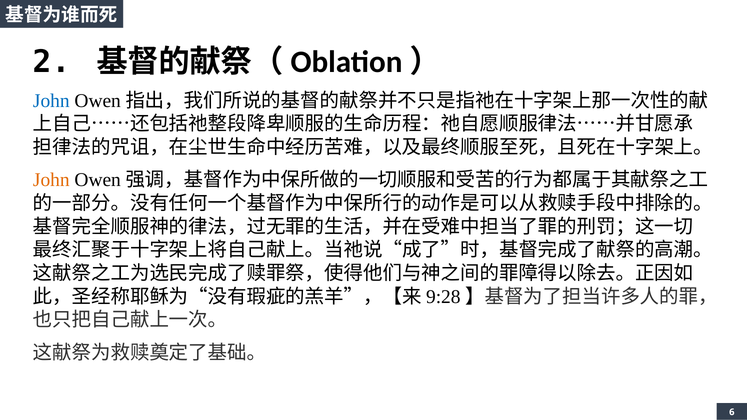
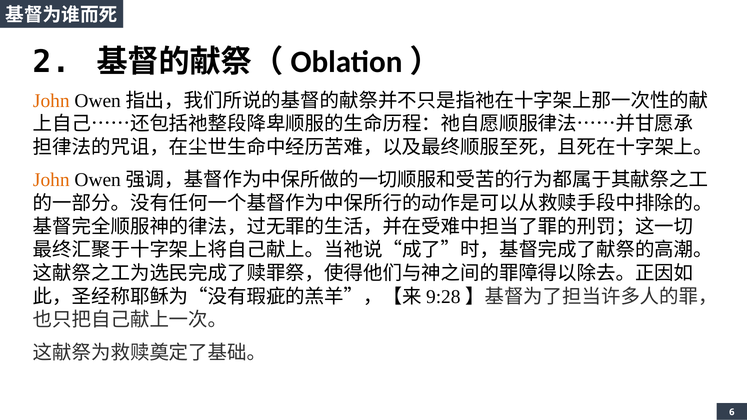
John at (51, 101) colour: blue -> orange
